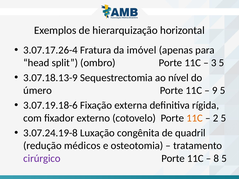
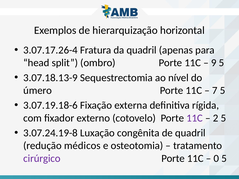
da imóvel: imóvel -> quadril
3: 3 -> 9
9: 9 -> 7
11C at (195, 118) colour: orange -> purple
8: 8 -> 0
